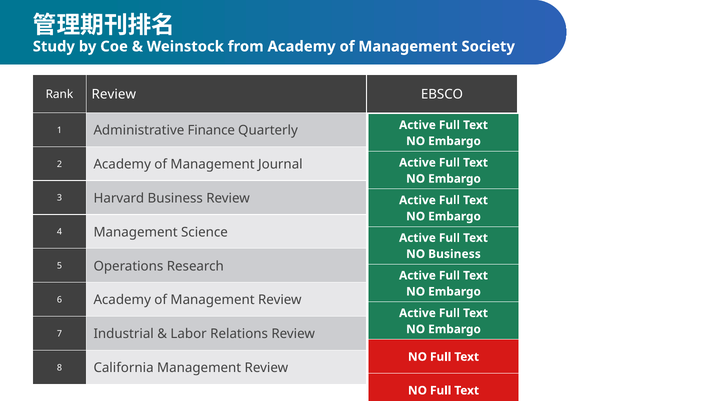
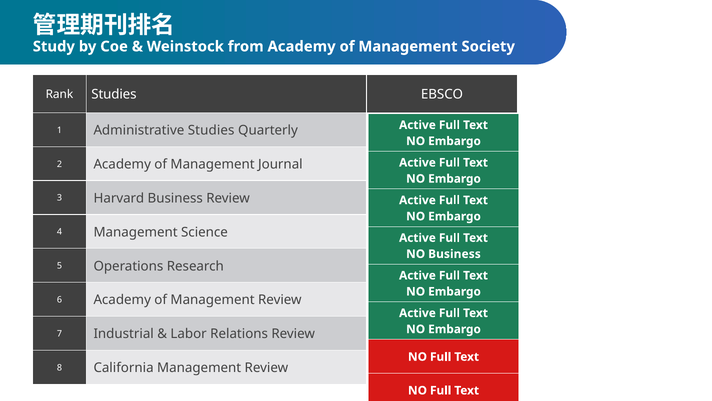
Rank Review: Review -> Studies
Administrative Finance: Finance -> Studies
